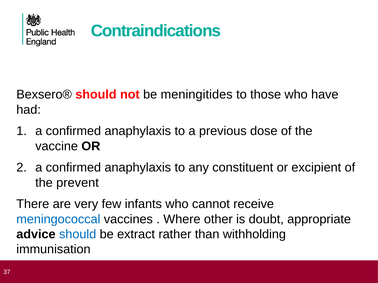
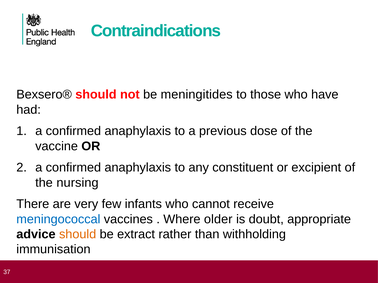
prevent: prevent -> nursing
other: other -> older
should at (78, 235) colour: blue -> orange
